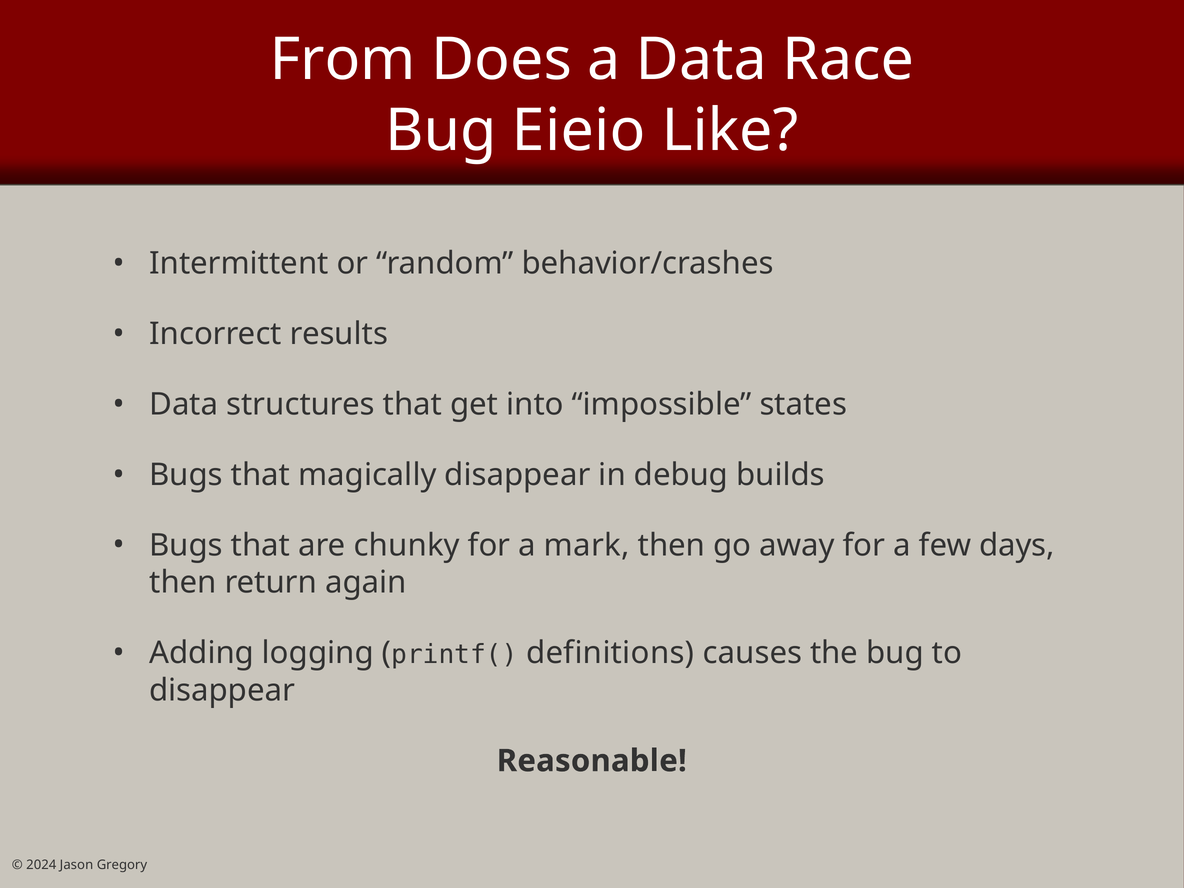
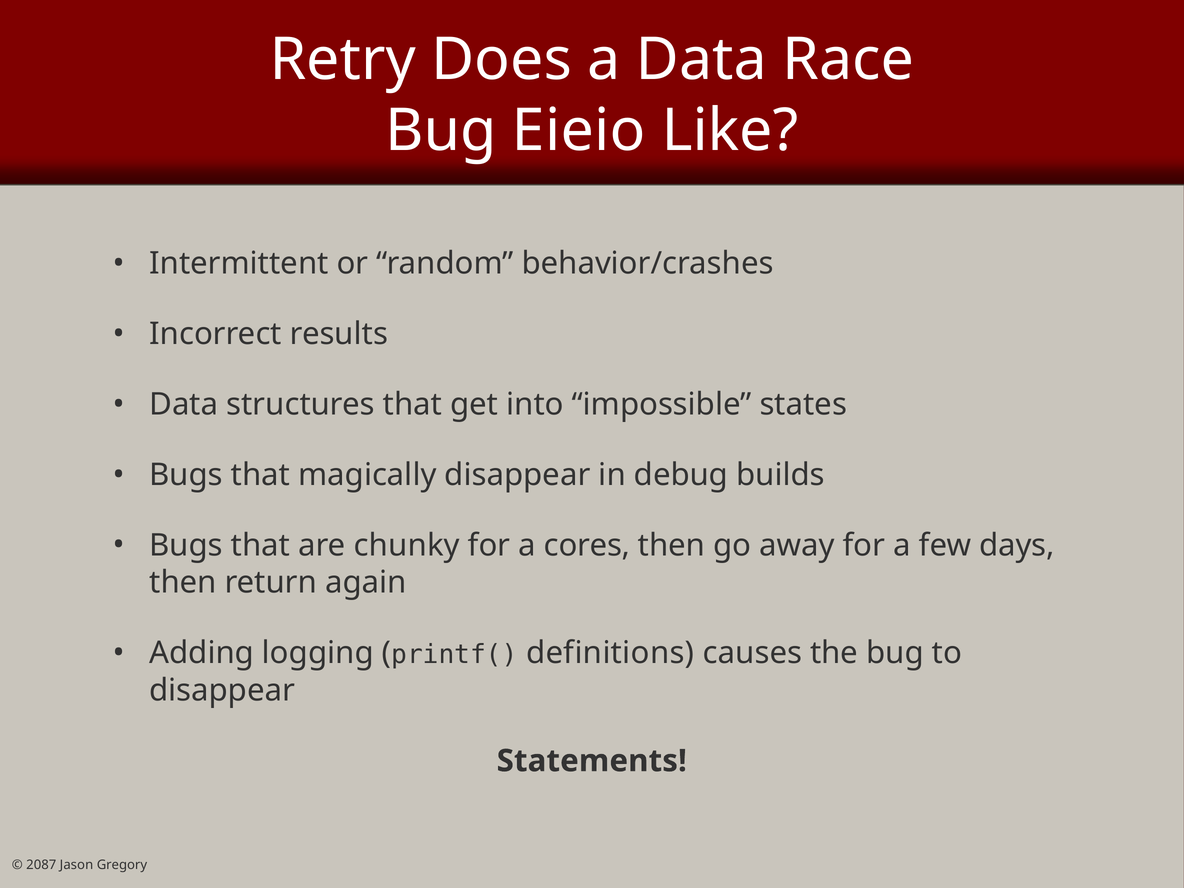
From: From -> Retry
mark: mark -> cores
Reasonable: Reasonable -> Statements
2024: 2024 -> 2087
